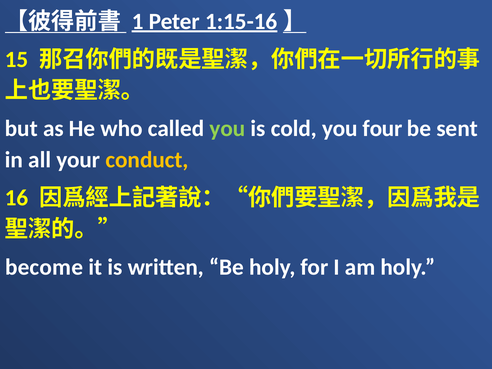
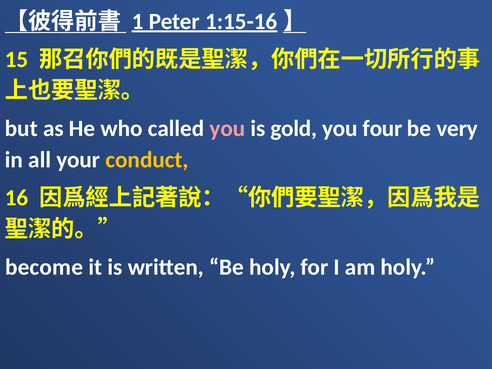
you at (228, 129) colour: light green -> pink
cold: cold -> gold
sent: sent -> very
